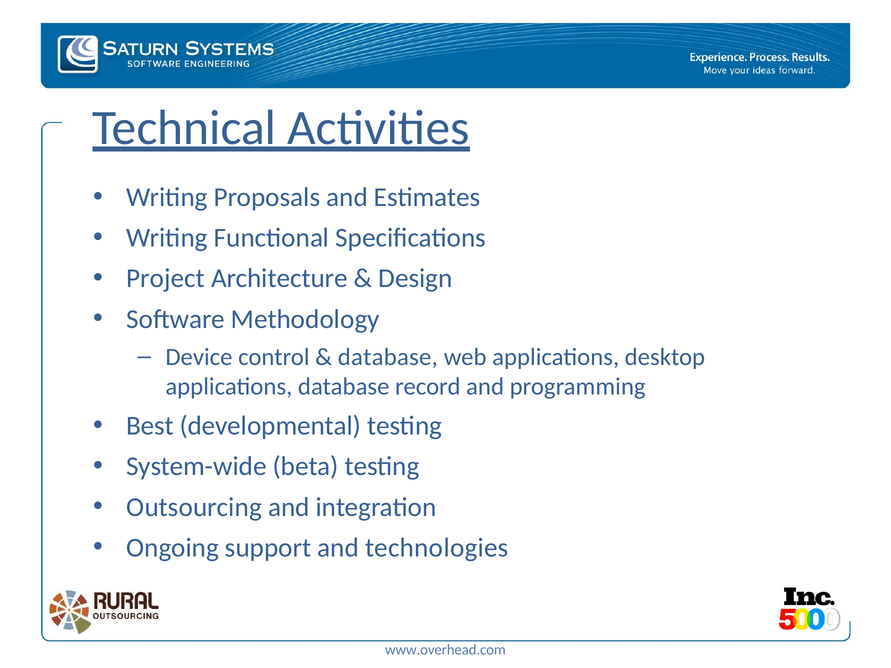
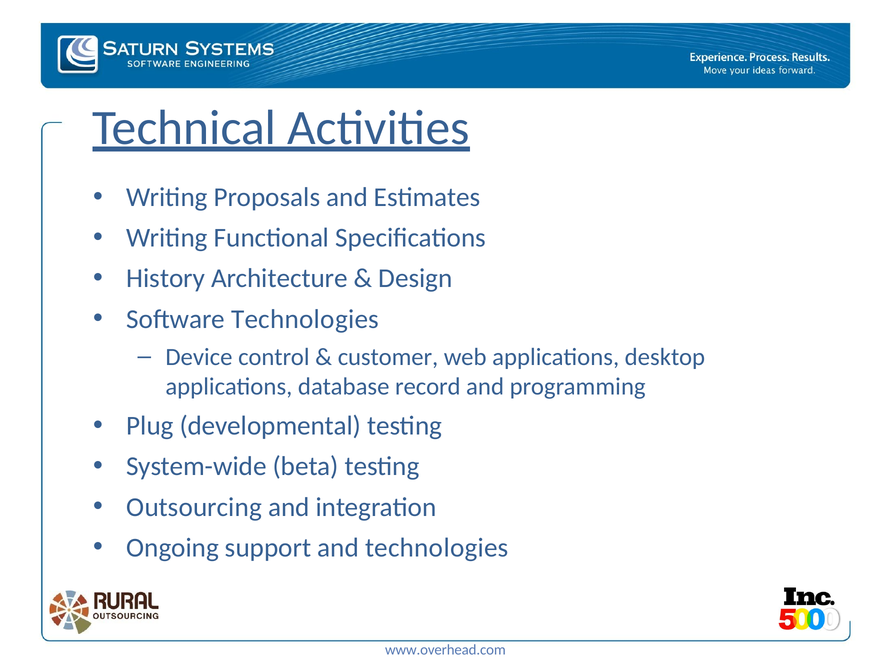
Project: Project -> History
Software Methodology: Methodology -> Technologies
database at (388, 357): database -> customer
Best: Best -> Plug
